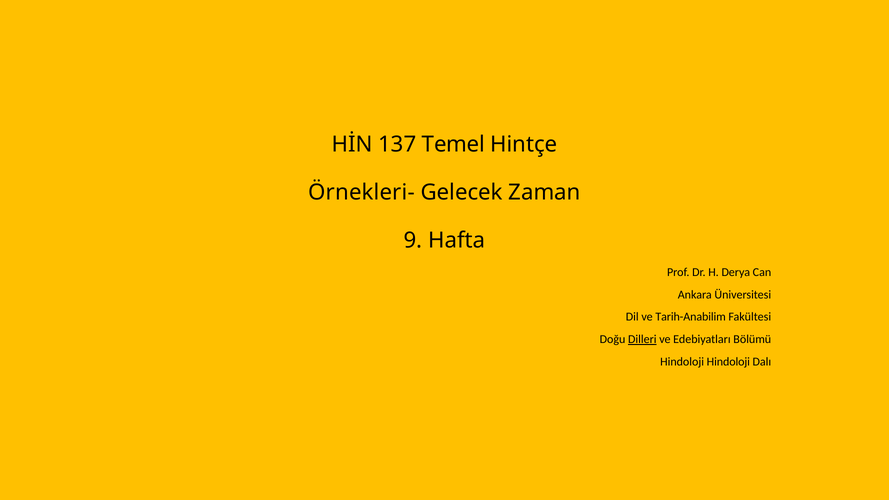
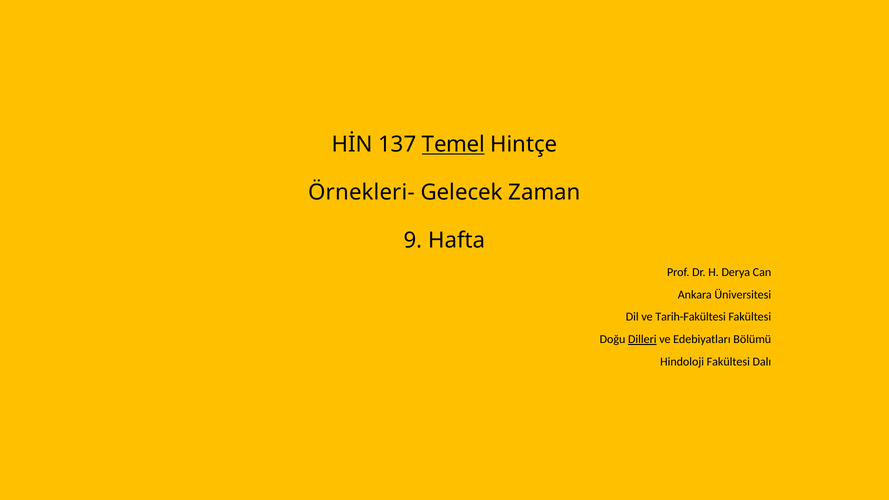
Temel underline: none -> present
Tarih-Anabilim: Tarih-Anabilim -> Tarih-Fakültesi
Hindoloji Hindoloji: Hindoloji -> Fakültesi
